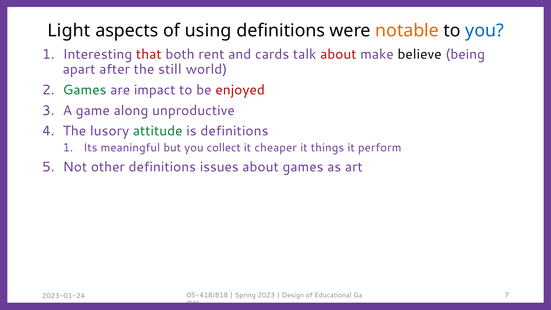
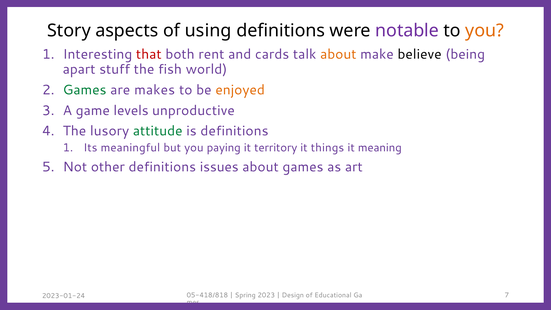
Light: Light -> Story
notable colour: orange -> purple
you at (485, 31) colour: blue -> orange
about at (338, 54) colour: red -> orange
after: after -> stuff
still: still -> fish
impact: impact -> makes
enjoyed colour: red -> orange
along: along -> levels
collect: collect -> paying
cheaper: cheaper -> territory
perform: perform -> meaning
